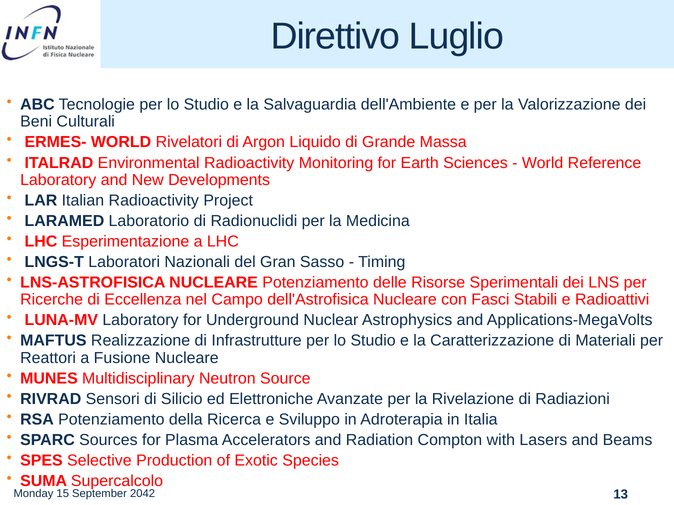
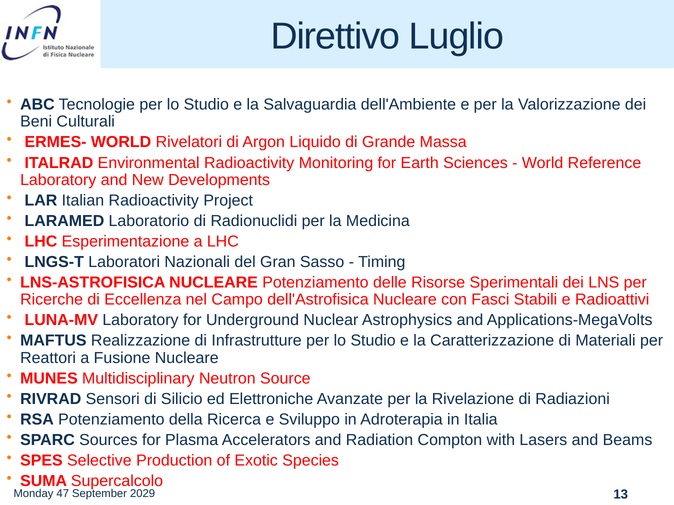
15: 15 -> 47
2042: 2042 -> 2029
